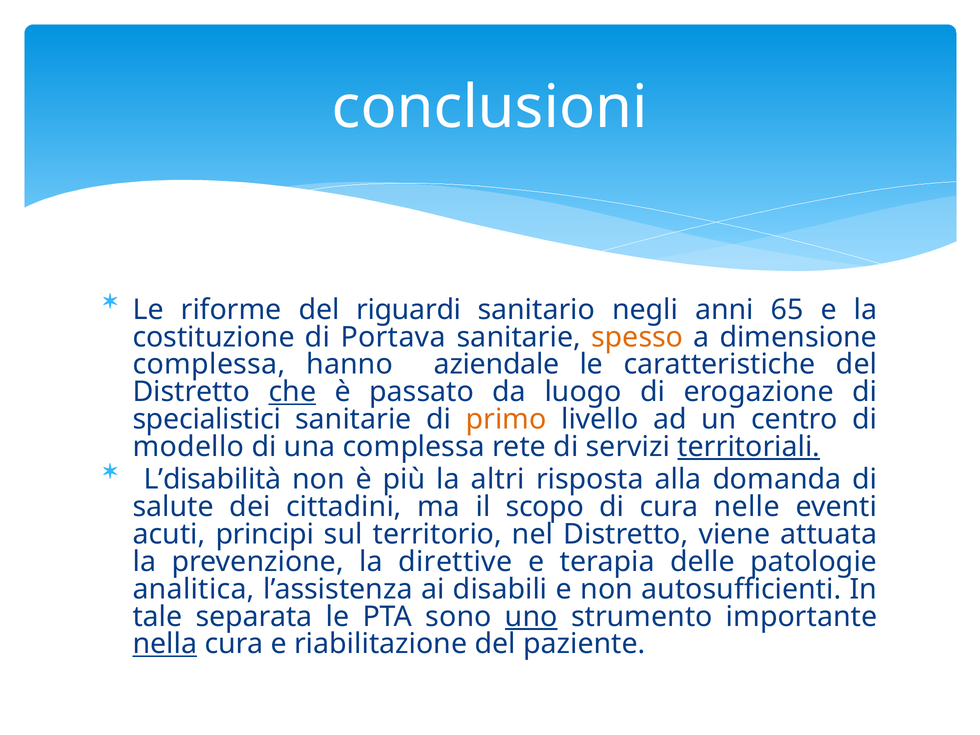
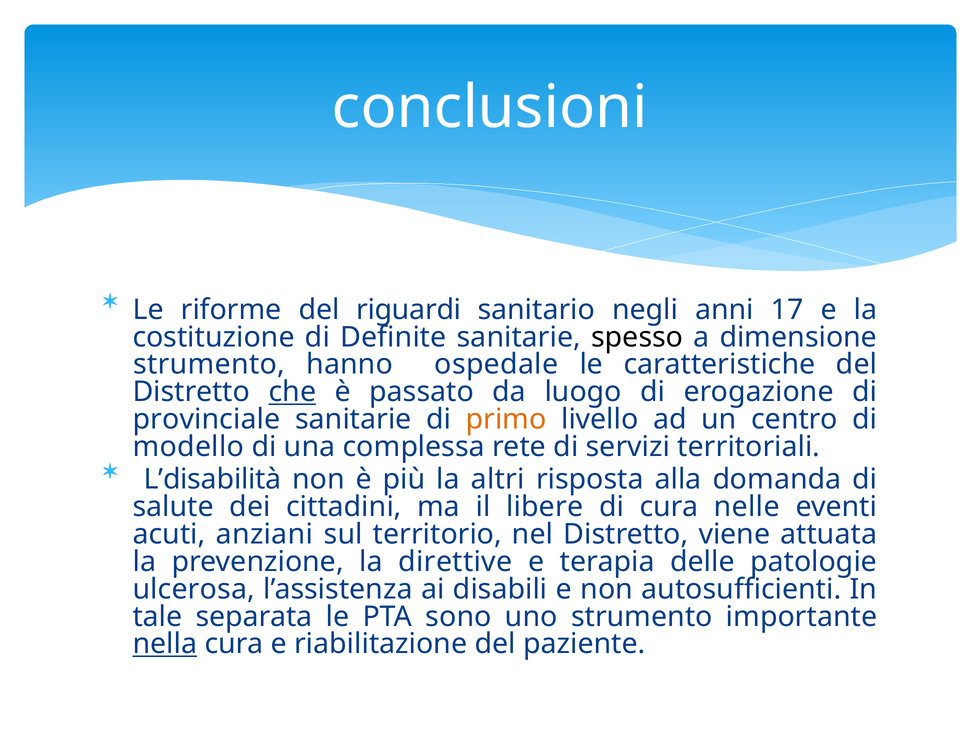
65: 65 -> 17
Portava: Portava -> Definite
spesso colour: orange -> black
complessa at (209, 365): complessa -> strumento
aziendale: aziendale -> ospedale
specialistici: specialistici -> provinciale
territoriali underline: present -> none
scopo: scopo -> libere
principi: principi -> anziani
analitica: analitica -> ulcerosa
uno underline: present -> none
